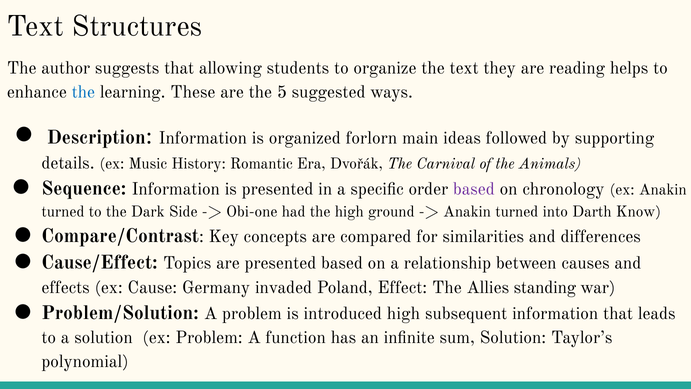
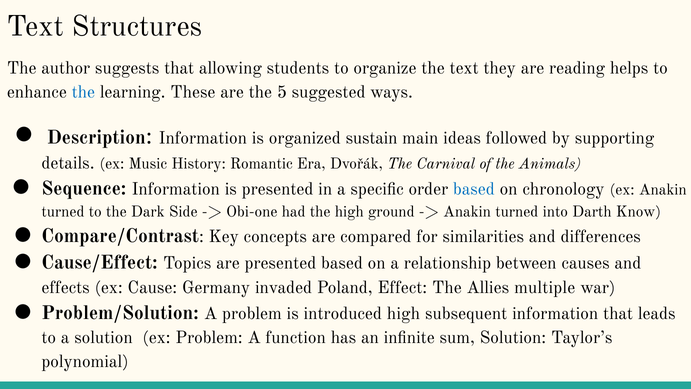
forlorn: forlorn -> sustain
based at (474, 189) colour: purple -> blue
standing: standing -> multiple
